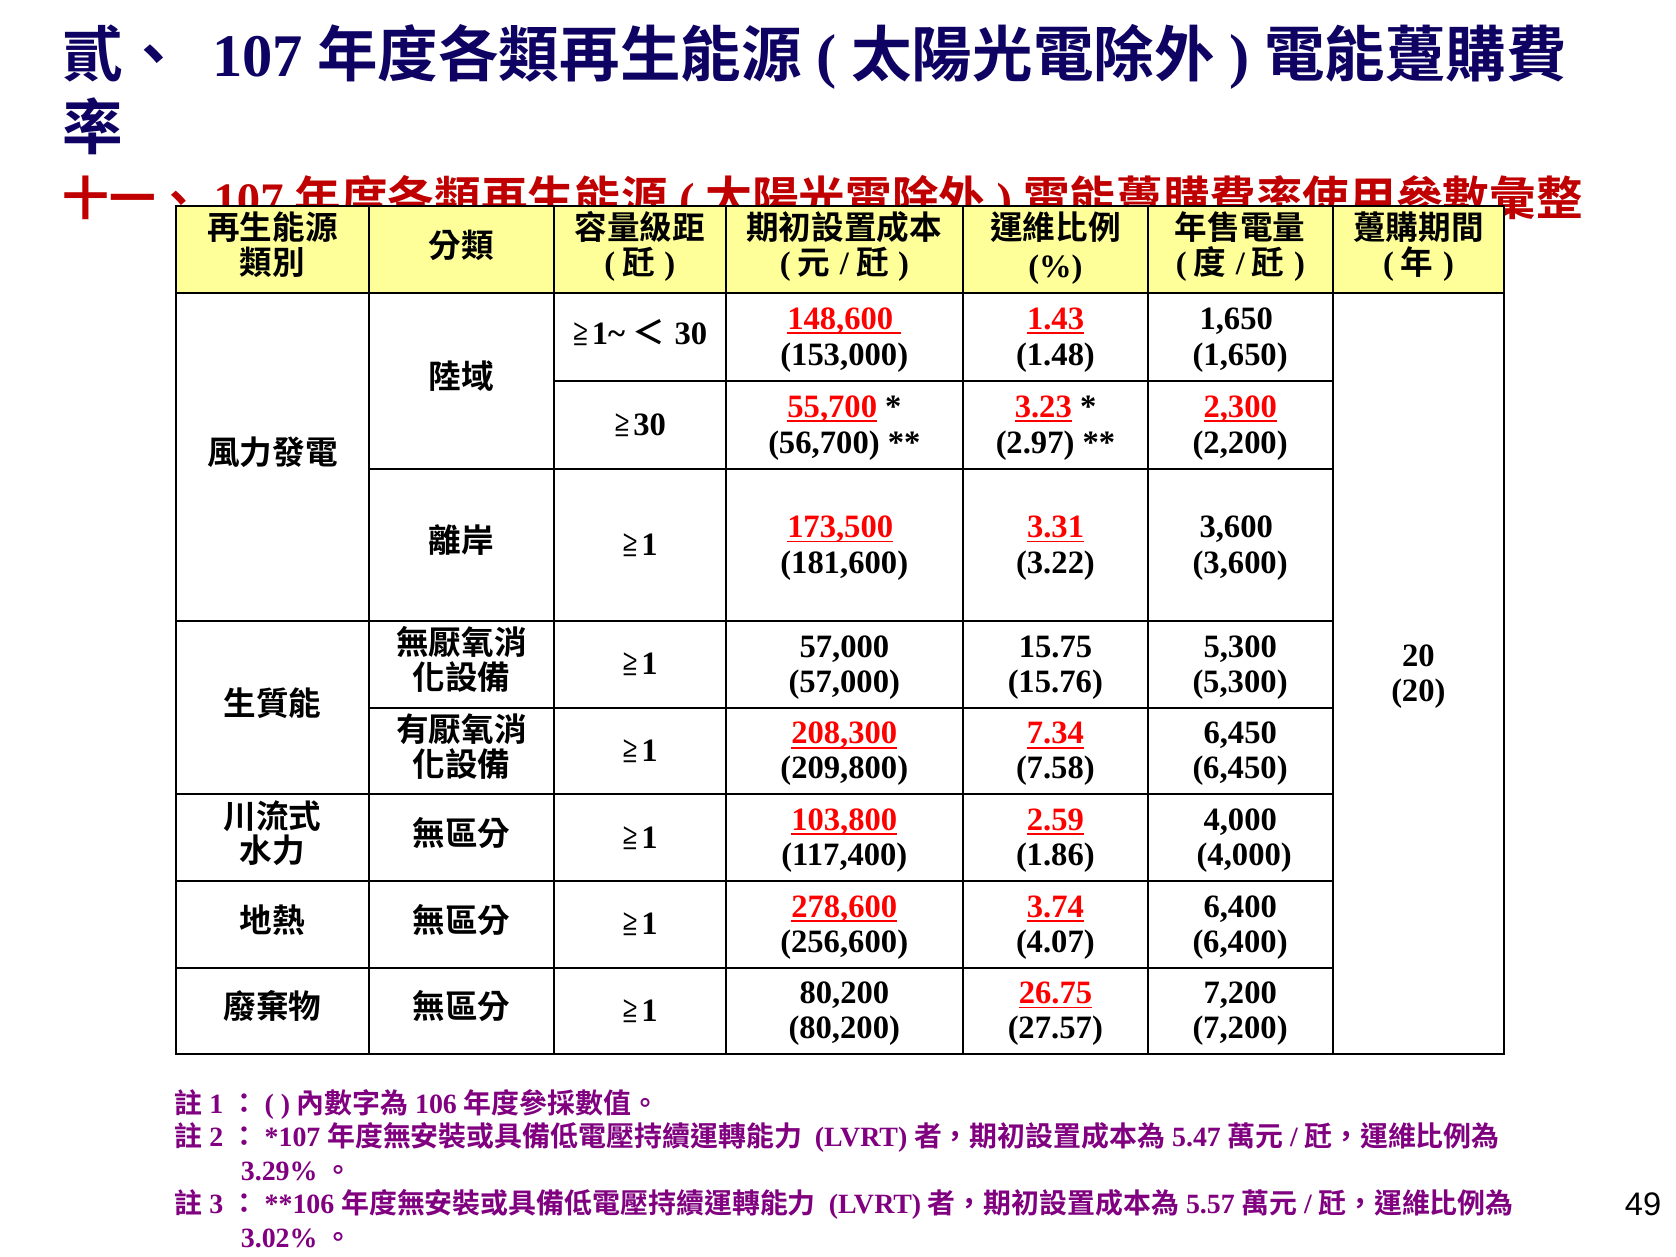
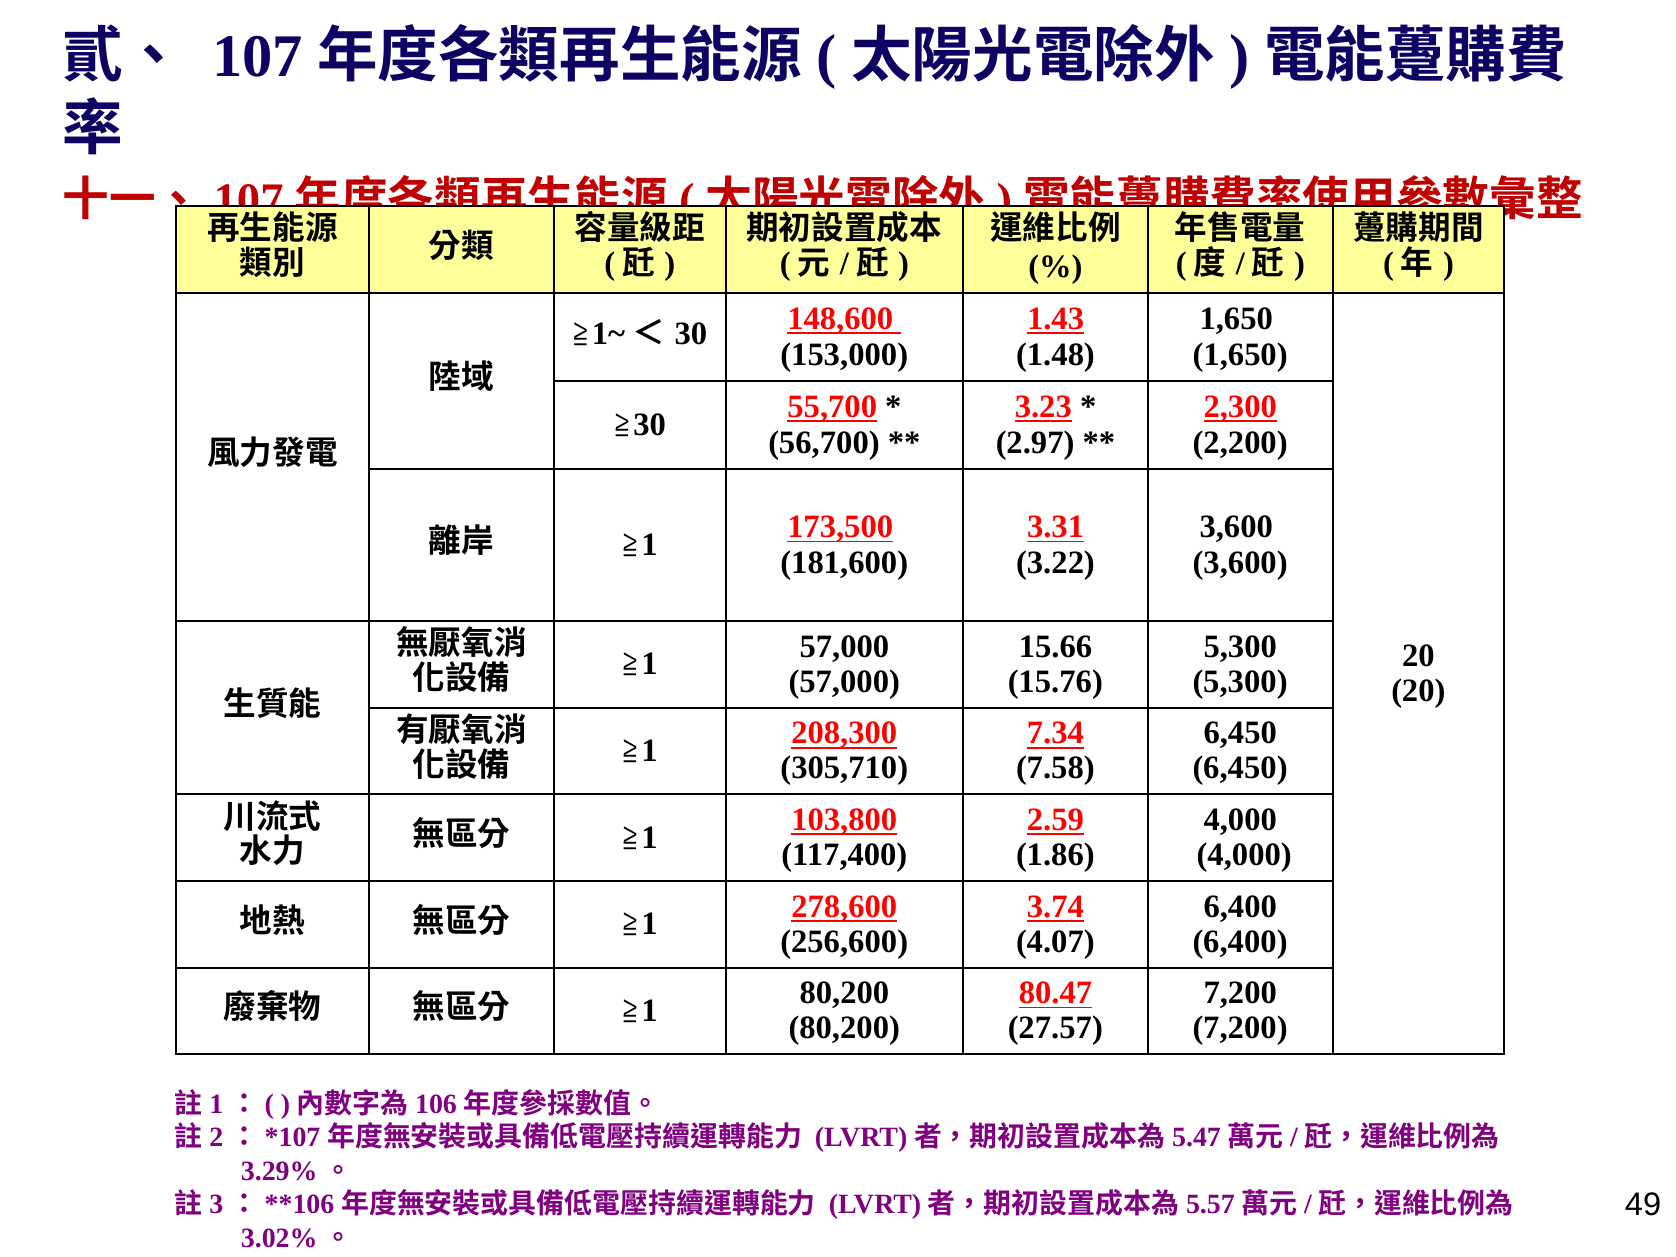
15.75: 15.75 -> 15.66
209,800: 209,800 -> 305,710
26.75: 26.75 -> 80.47
